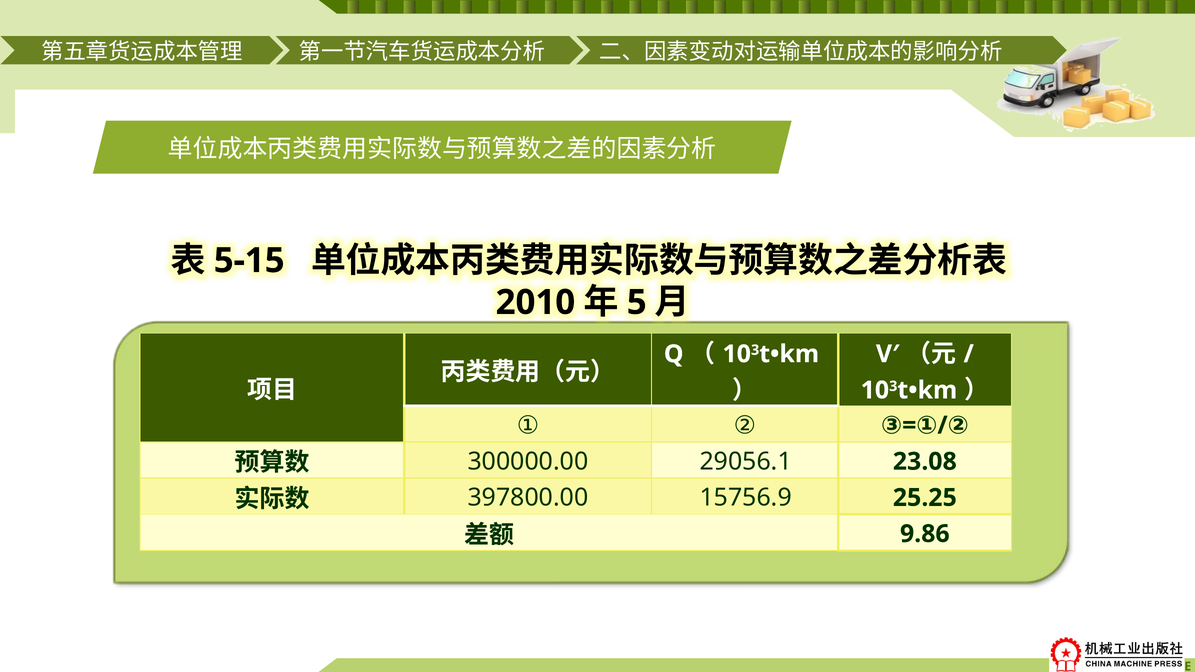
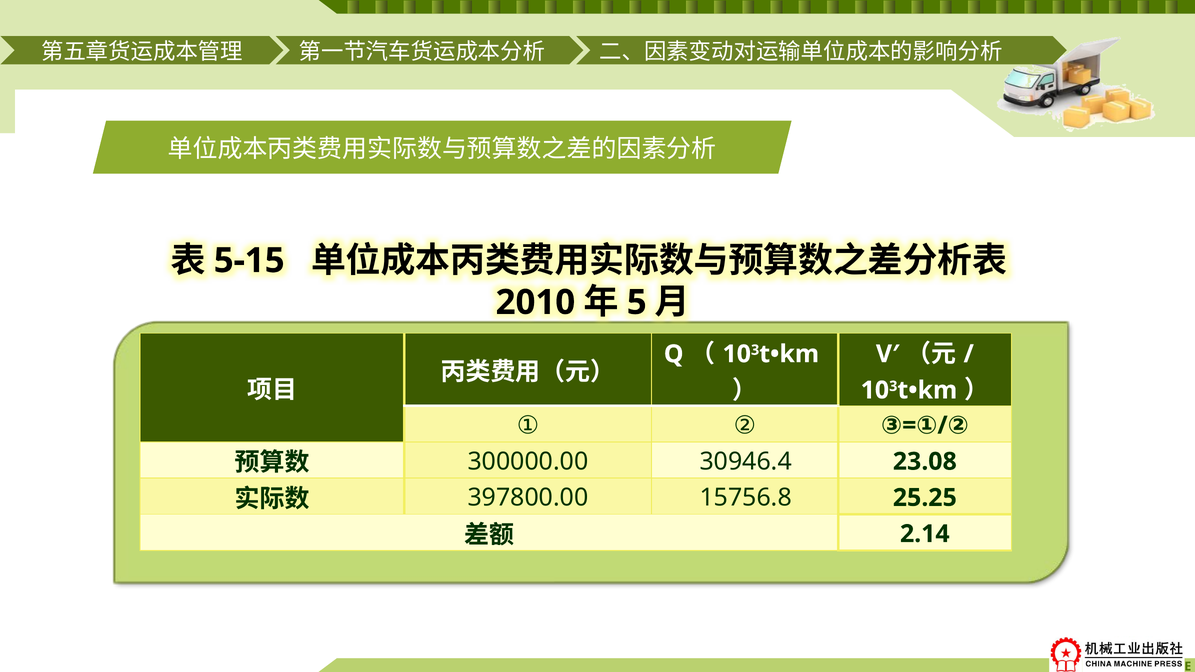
29056.1: 29056.1 -> 30946.4
15756.9: 15756.9 -> 15756.8
9.86: 9.86 -> 2.14
